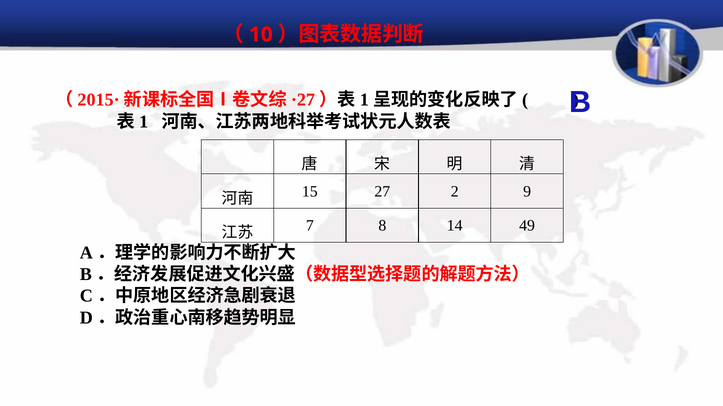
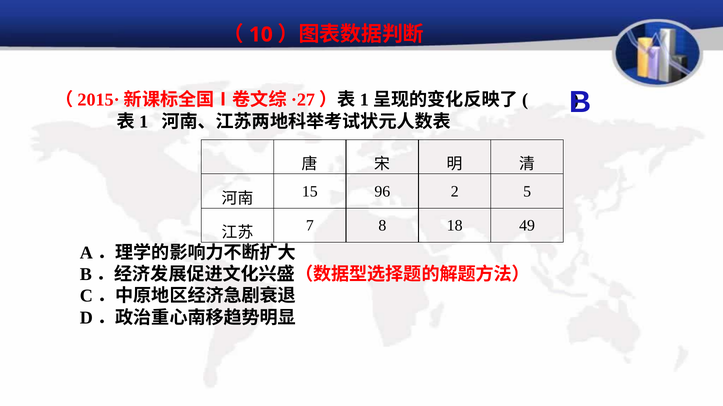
27: 27 -> 96
9: 9 -> 5
14: 14 -> 18
